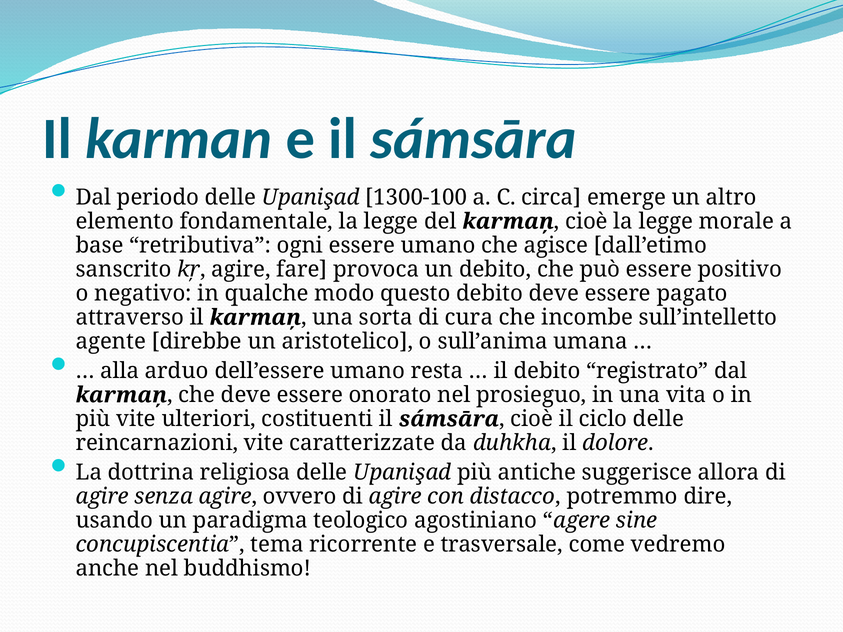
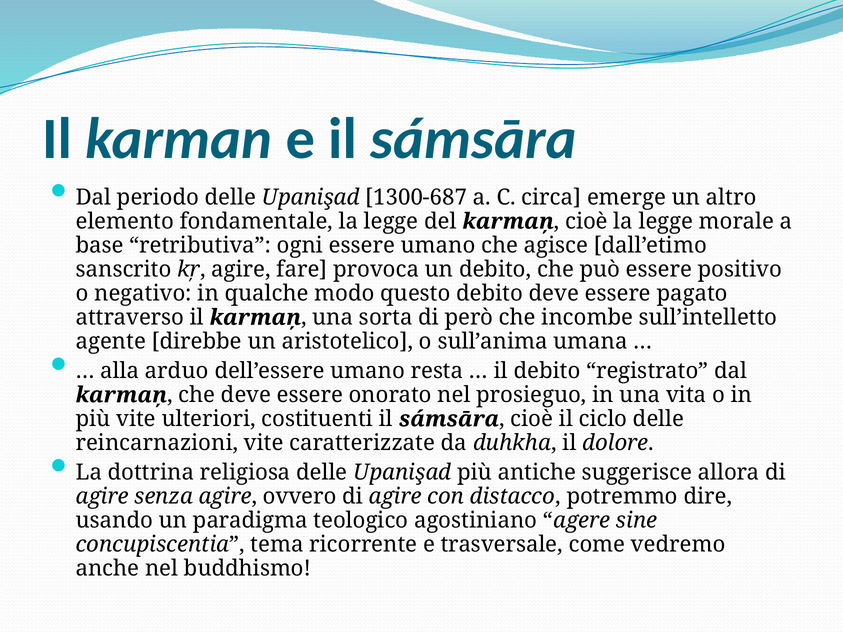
1300-100: 1300-100 -> 1300-687
cura: cura -> però
